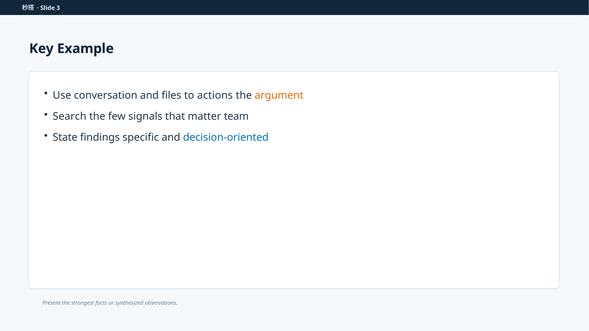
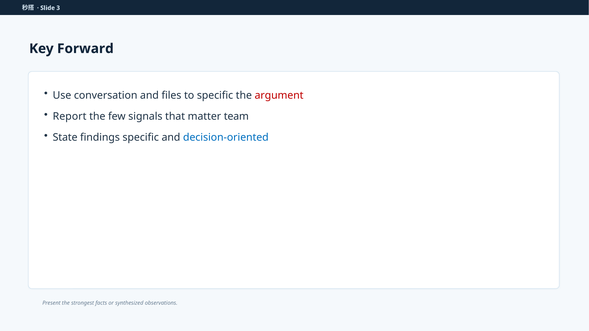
Example: Example -> Forward
to actions: actions -> specific
argument colour: orange -> red
Search: Search -> Report
